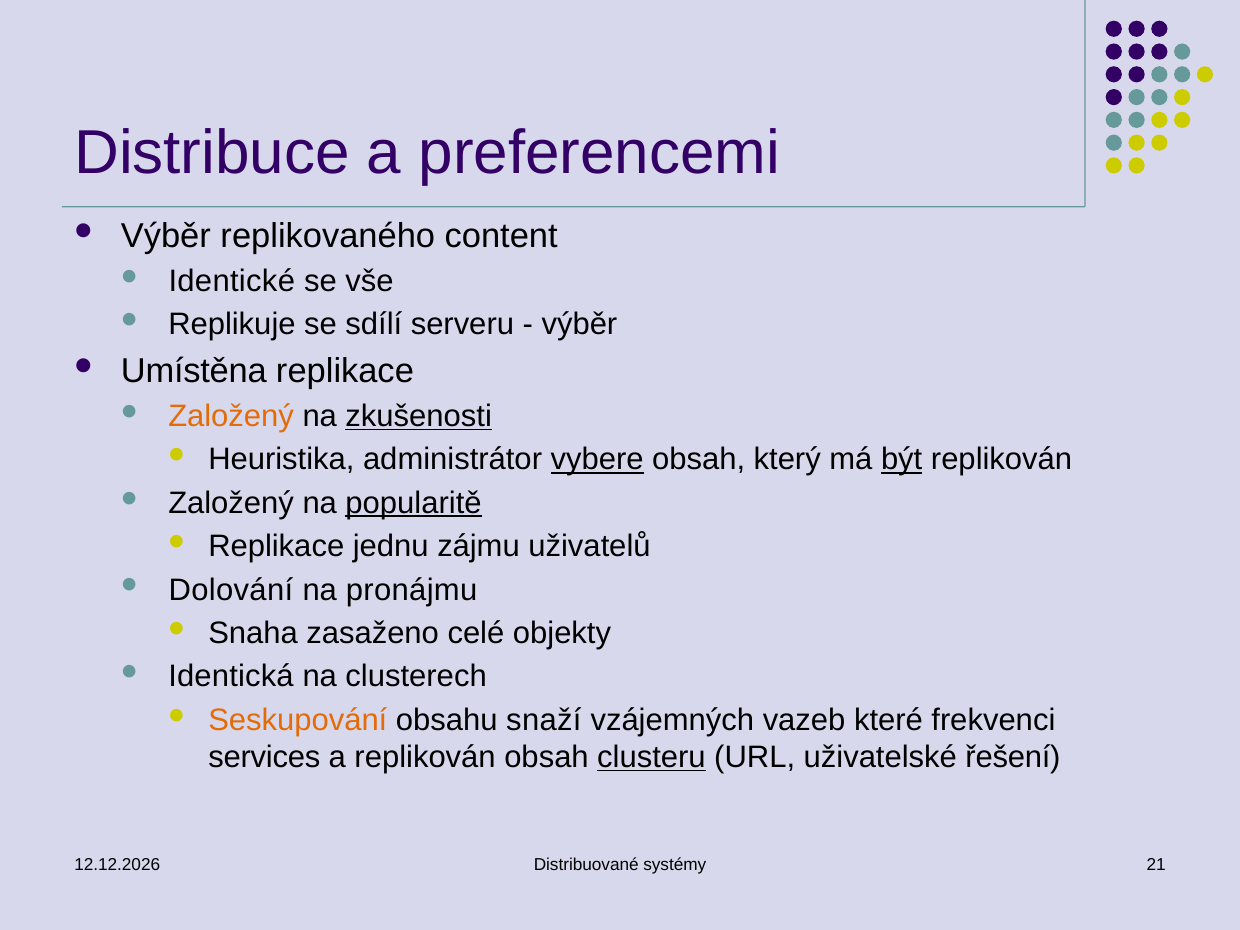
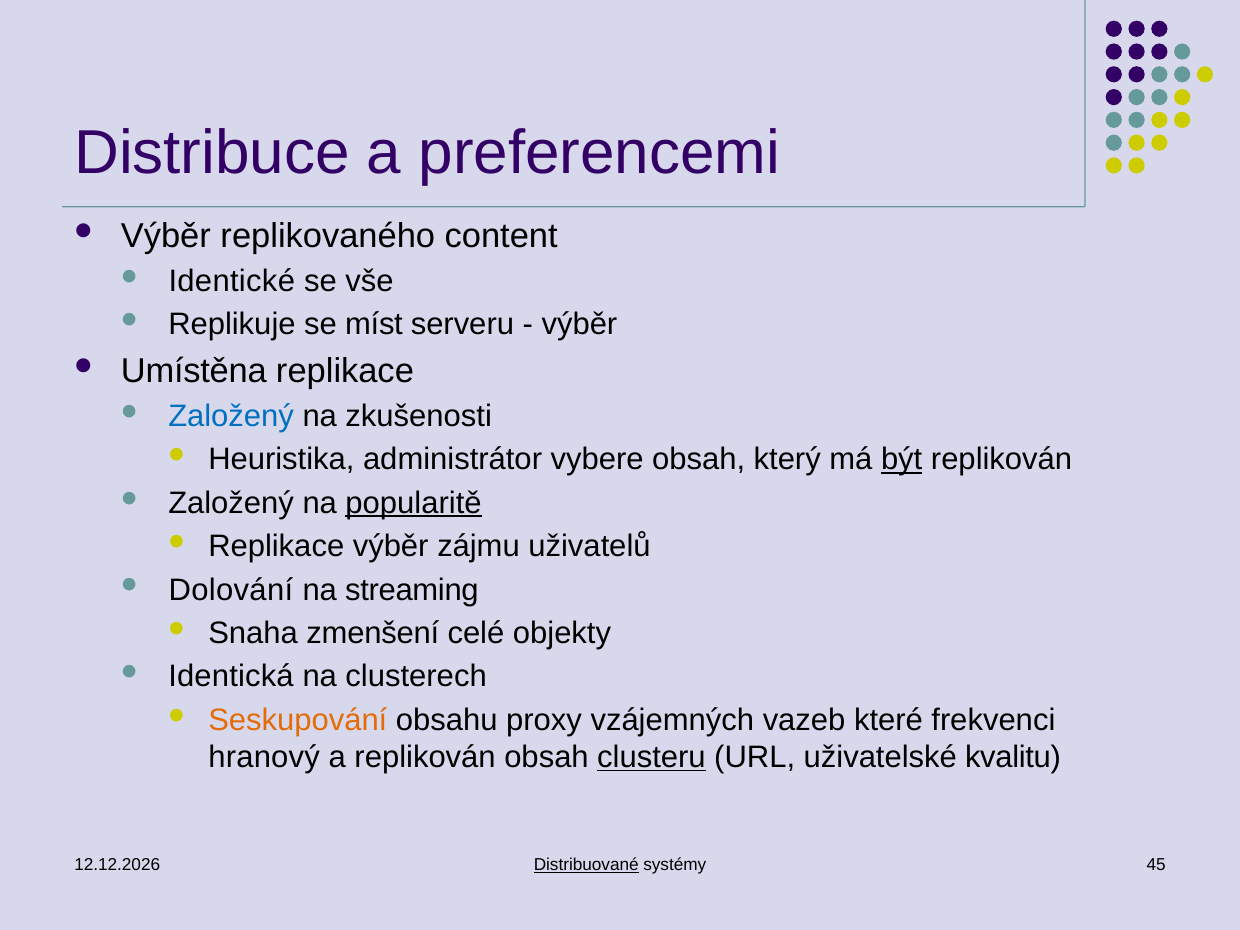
sdílí: sdílí -> míst
Založený at (231, 416) colour: orange -> blue
zkušenosti underline: present -> none
vybere underline: present -> none
Replikace jednu: jednu -> výběr
pronájmu: pronájmu -> streaming
zasaženo: zasaženo -> zmenšení
snaží: snaží -> proxy
services: services -> hranový
řešení: řešení -> kvalitu
Distribuované underline: none -> present
21: 21 -> 45
